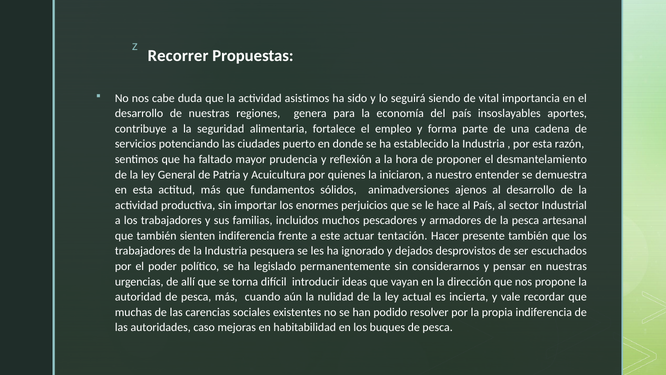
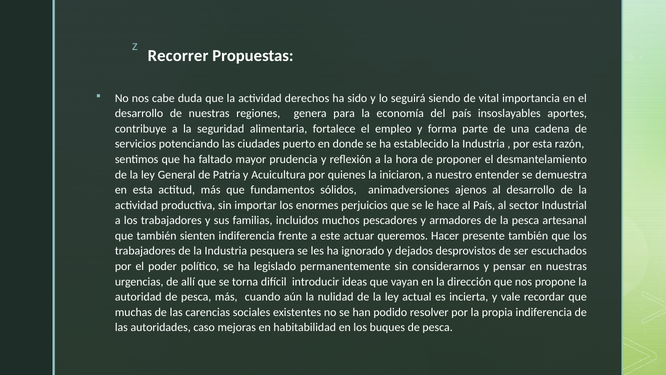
asistimos: asistimos -> derechos
tentación: tentación -> queremos
